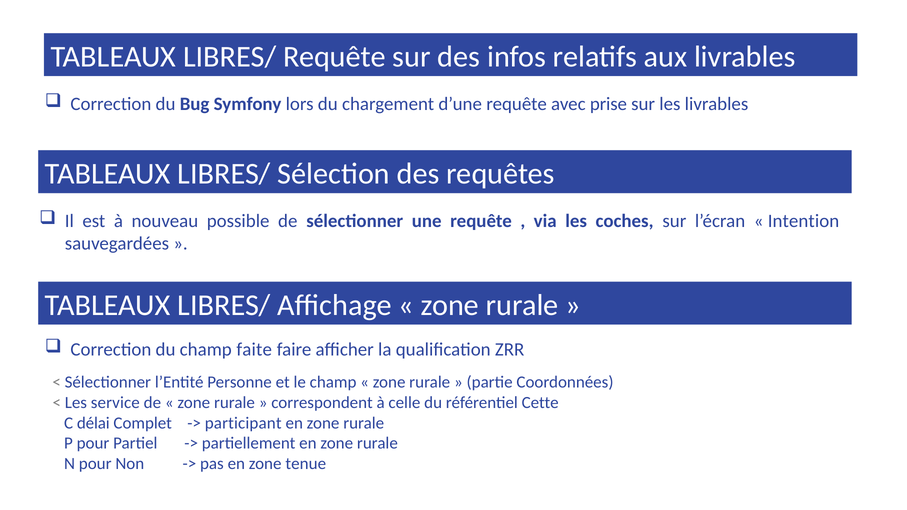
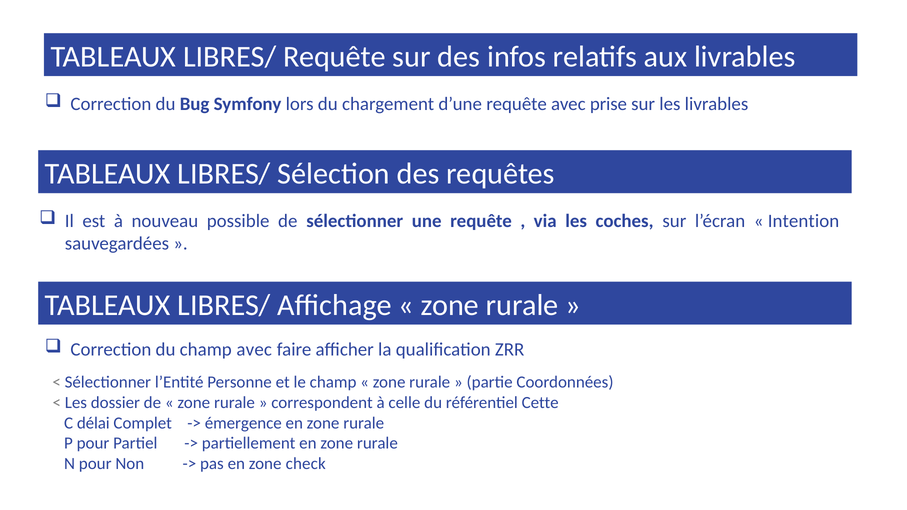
champ faite: faite -> avec
service: service -> dossier
participant: participant -> émergence
tenue: tenue -> check
